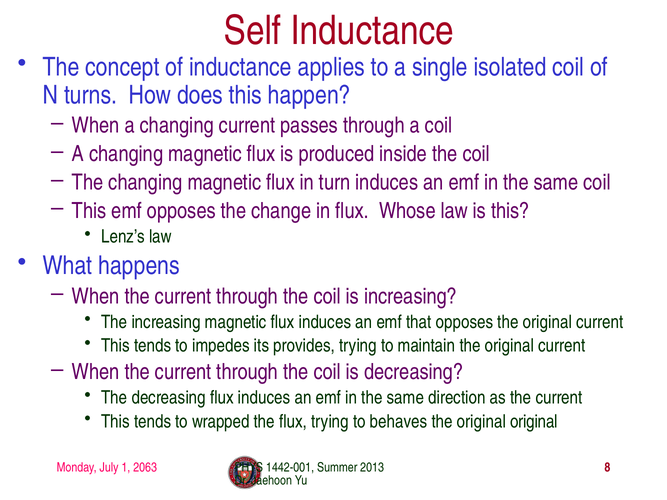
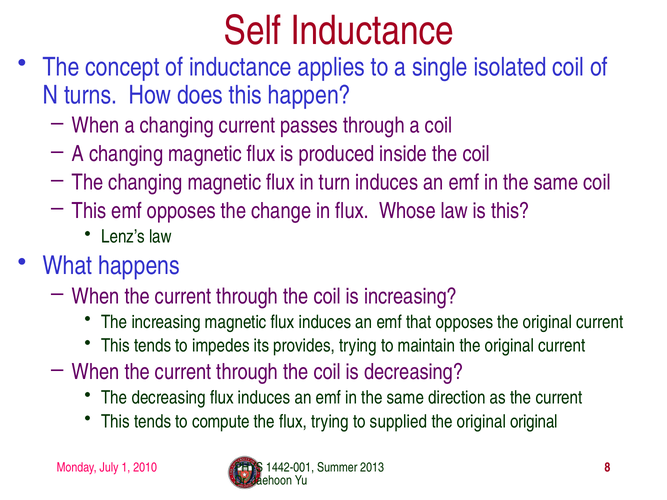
wrapped: wrapped -> compute
behaves: behaves -> supplied
2063: 2063 -> 2010
